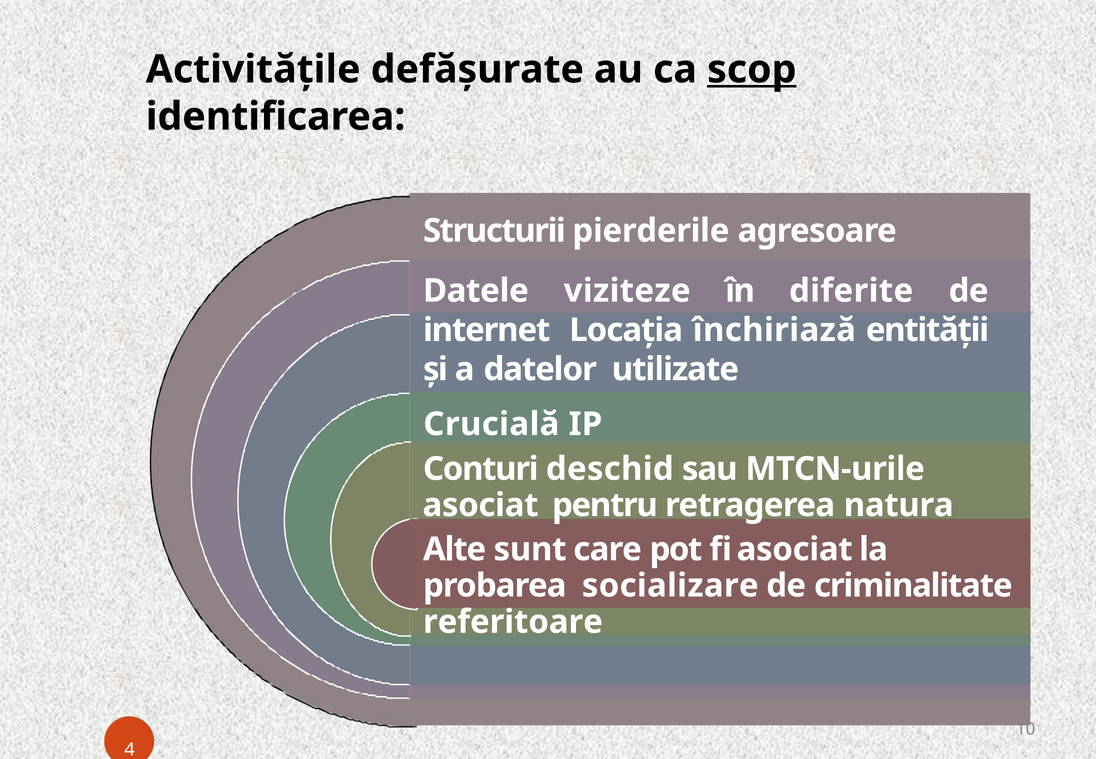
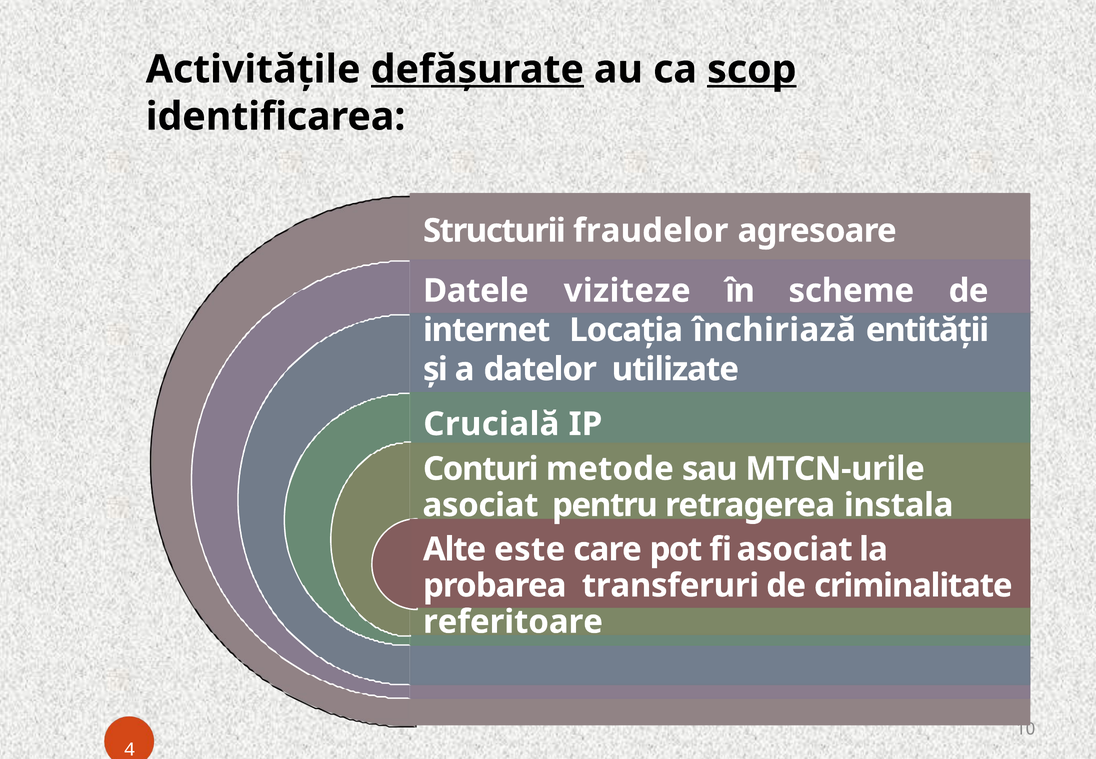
defășurate underline: none -> present
pierderile: pierderile -> fraudelor
diferite: diferite -> scheme
deschid: deschid -> metode
natura: natura -> instala
sunt: sunt -> este
socializare: socializare -> transferuri
